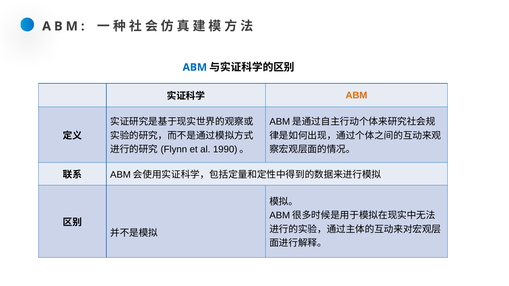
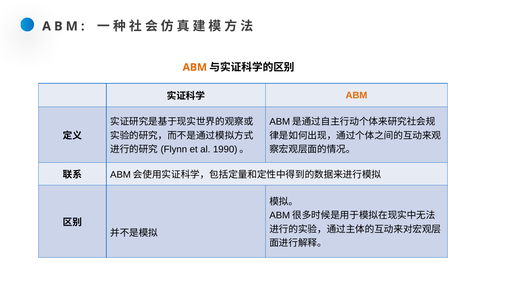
ABM at (195, 67) colour: blue -> orange
